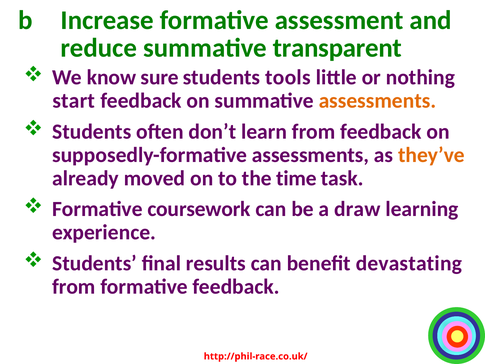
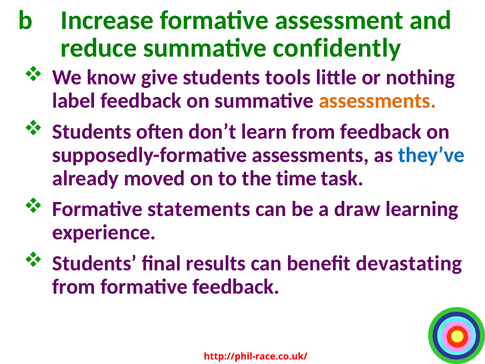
transparent: transparent -> confidently
sure: sure -> give
start: start -> label
they’ve colour: orange -> blue
coursework: coursework -> statements
